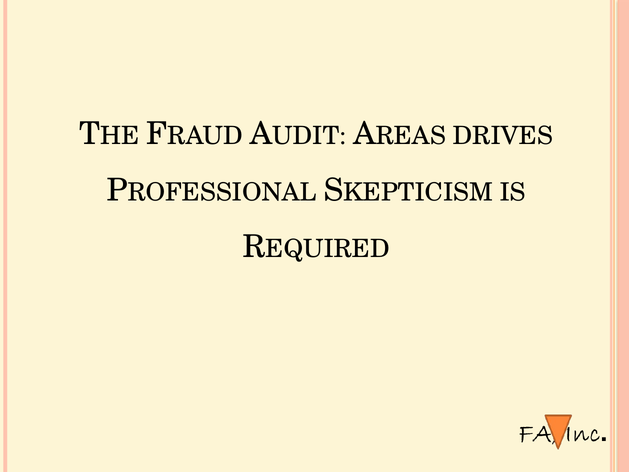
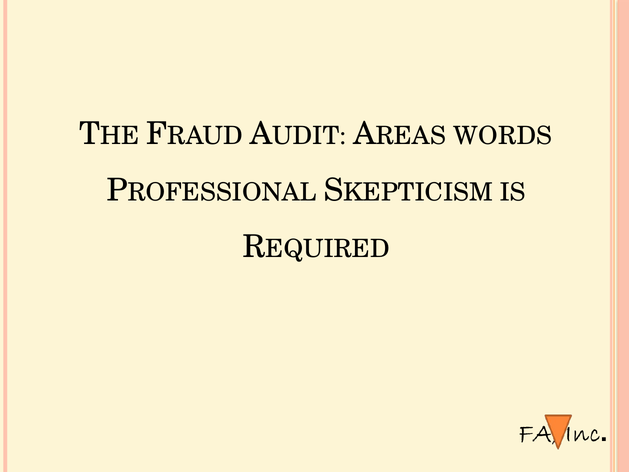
DRIVES: DRIVES -> WORDS
